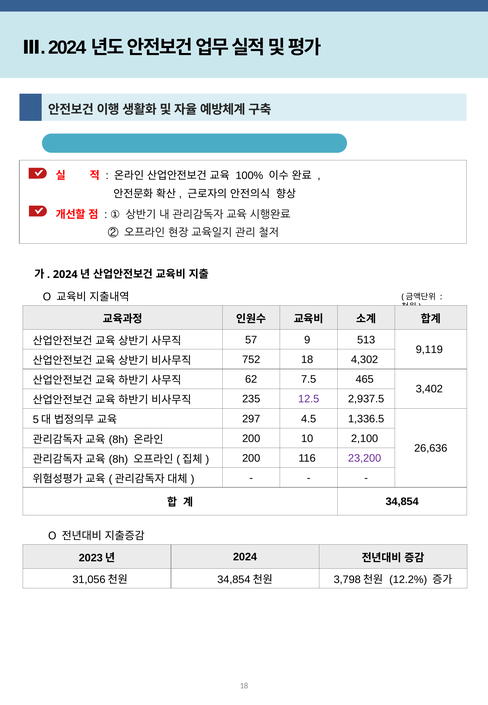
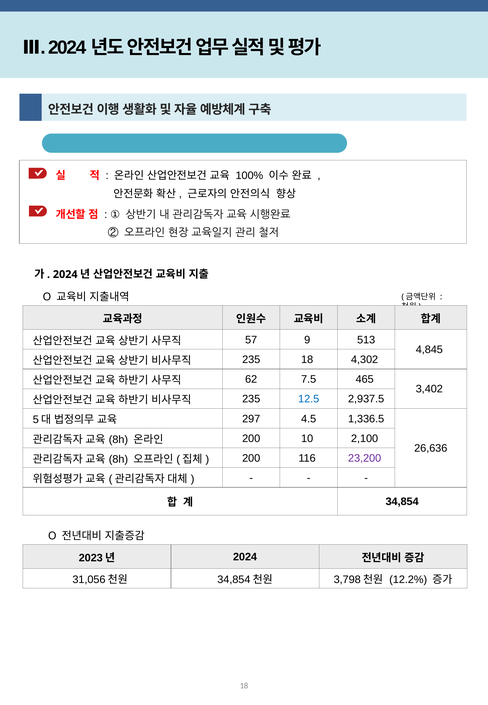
9,119: 9,119 -> 4,845
752 at (251, 360): 752 -> 235
12.5 colour: purple -> blue
